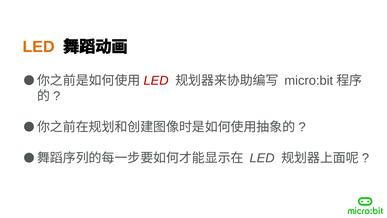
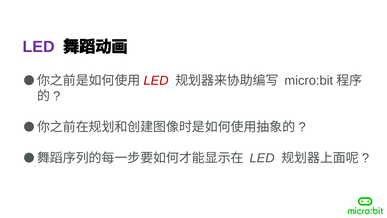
LED at (39, 47) colour: orange -> purple
